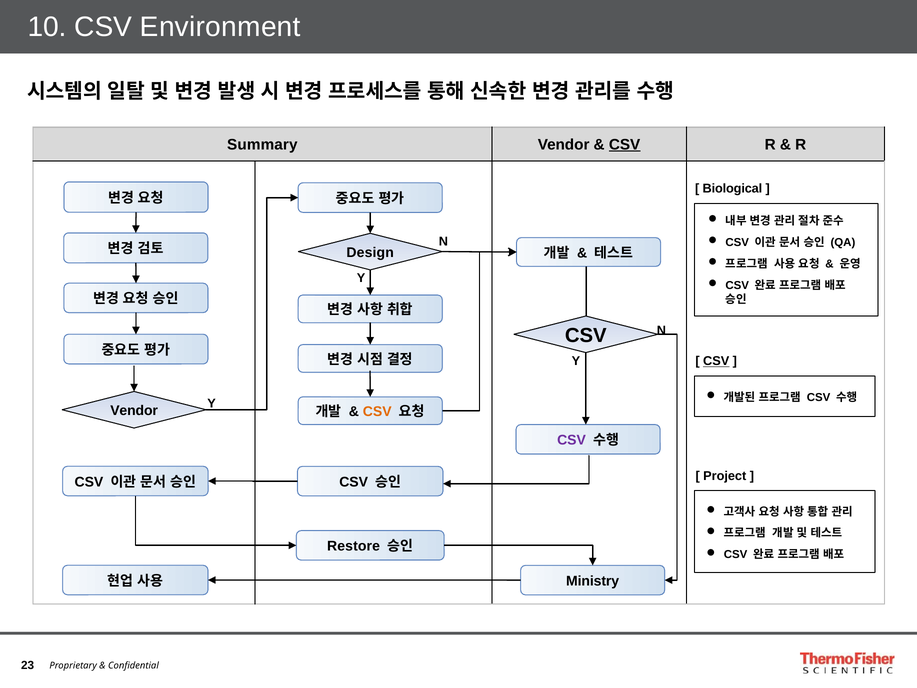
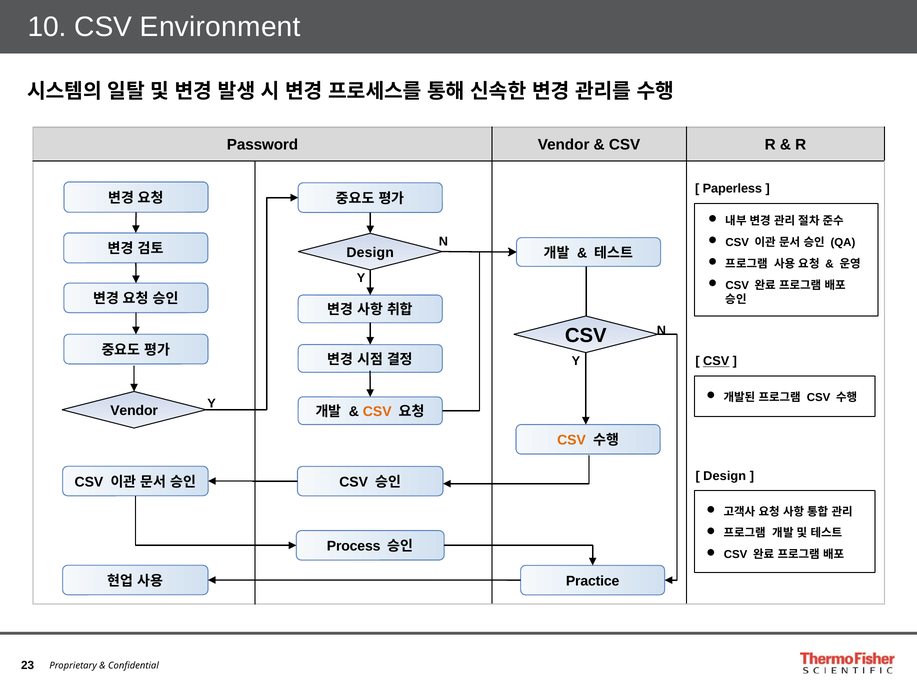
Summary: Summary -> Password
CSV at (625, 144) underline: present -> none
Biological: Biological -> Paperless
CSV at (572, 440) colour: purple -> orange
Project at (725, 476): Project -> Design
Restore: Restore -> Process
Ministry: Ministry -> Practice
